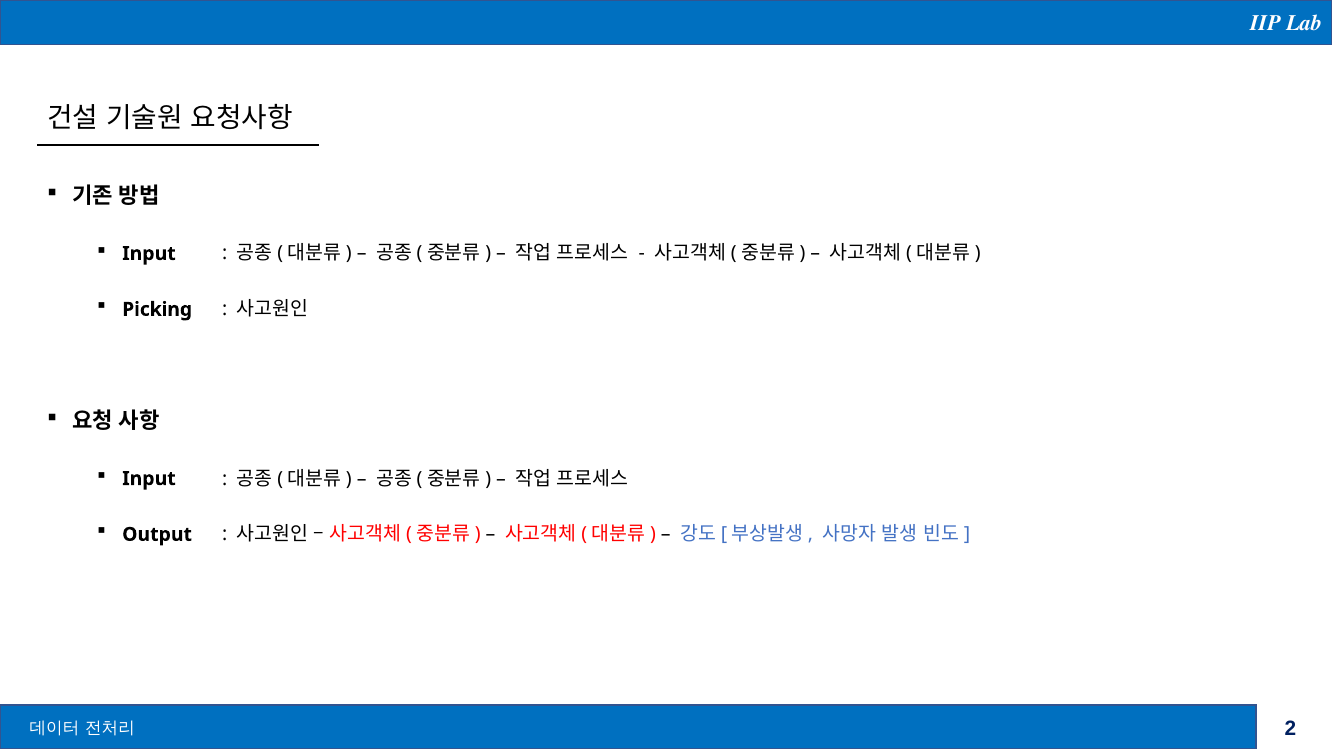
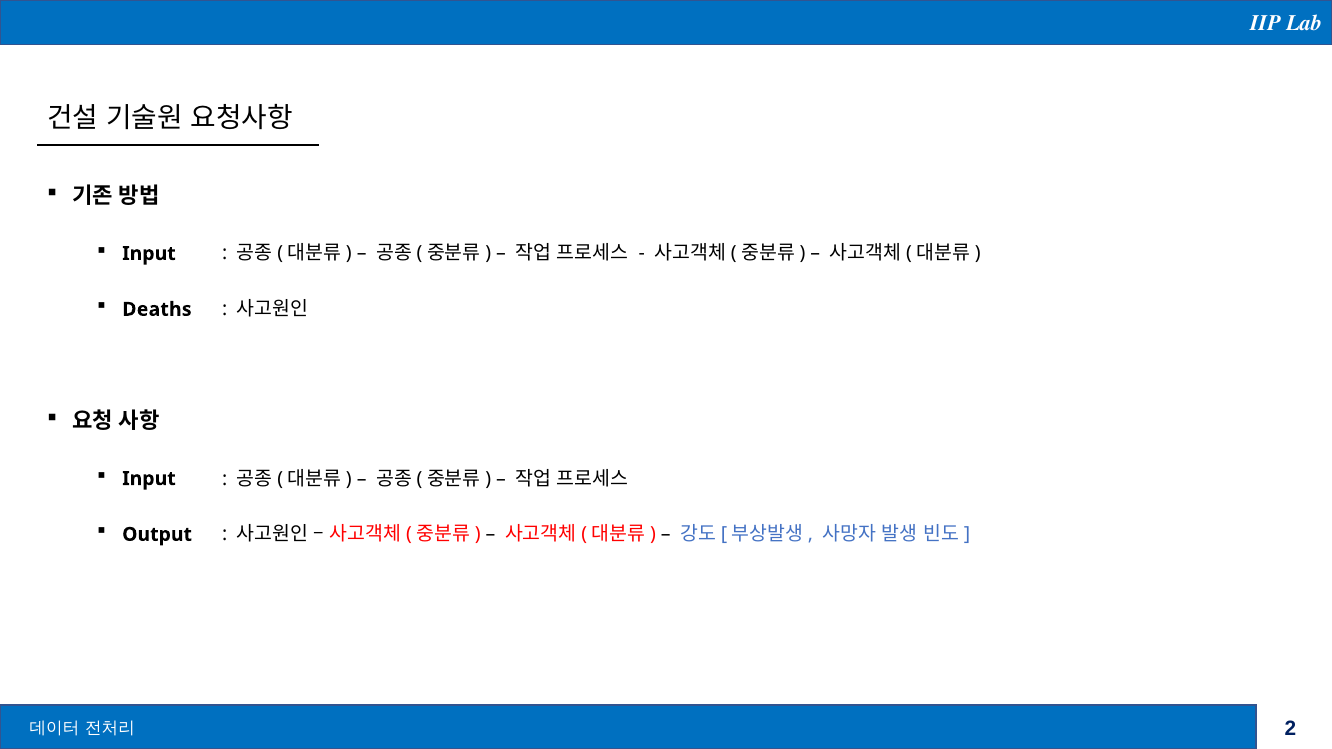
Picking: Picking -> Deaths
